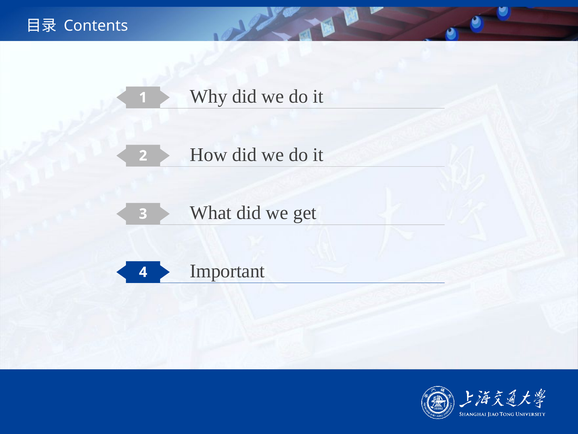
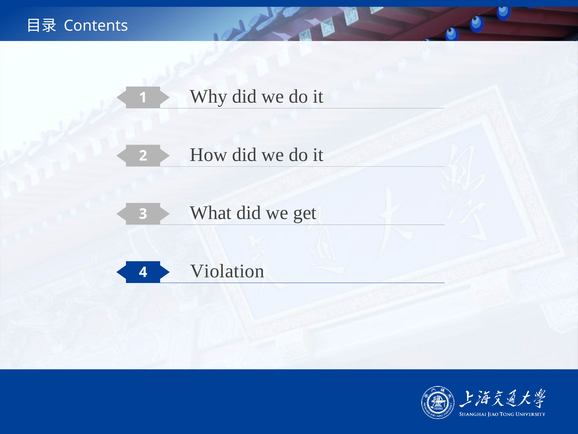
Important: Important -> Violation
